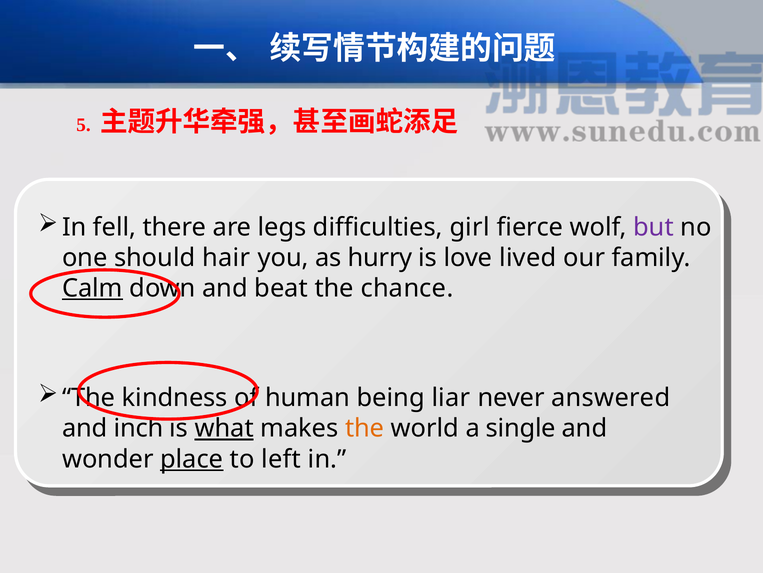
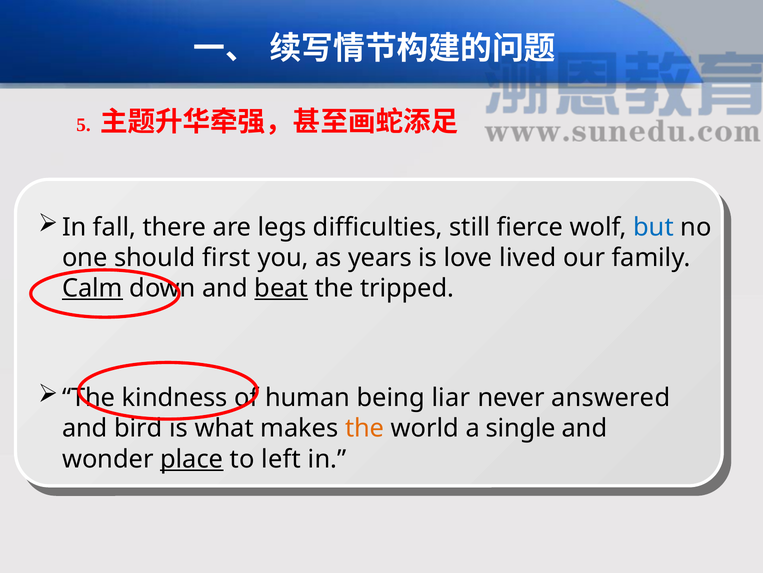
fell: fell -> fall
girl: girl -> still
but colour: purple -> blue
hair: hair -> first
hurry: hurry -> years
beat underline: none -> present
chance: chance -> tripped
inch: inch -> bird
what underline: present -> none
